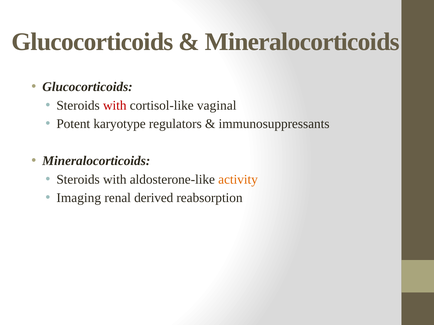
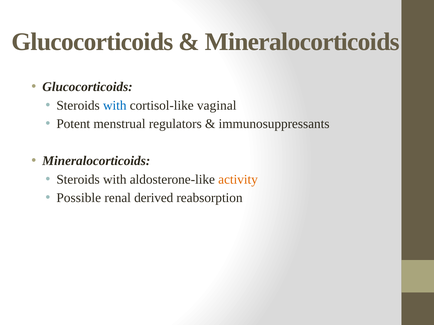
with at (115, 106) colour: red -> blue
karyotype: karyotype -> menstrual
Imaging: Imaging -> Possible
